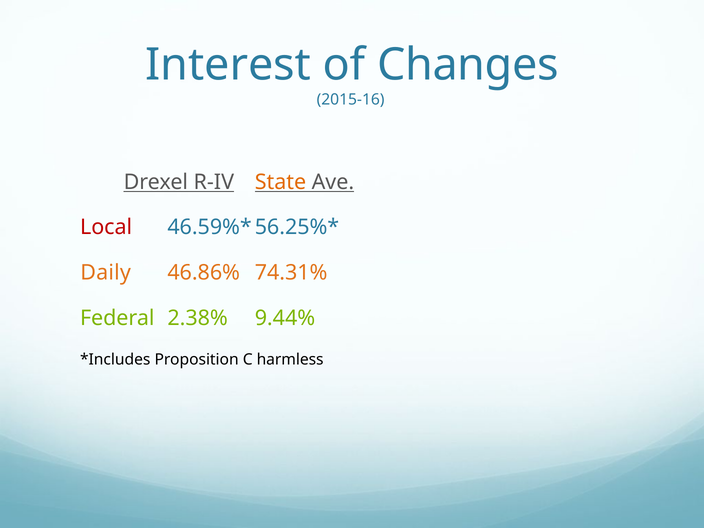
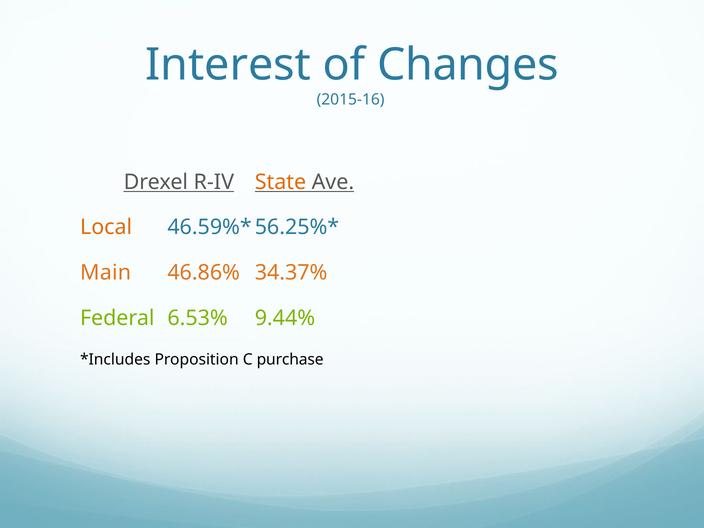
Local colour: red -> orange
Daily: Daily -> Main
74.31%: 74.31% -> 34.37%
2.38%: 2.38% -> 6.53%
harmless: harmless -> purchase
